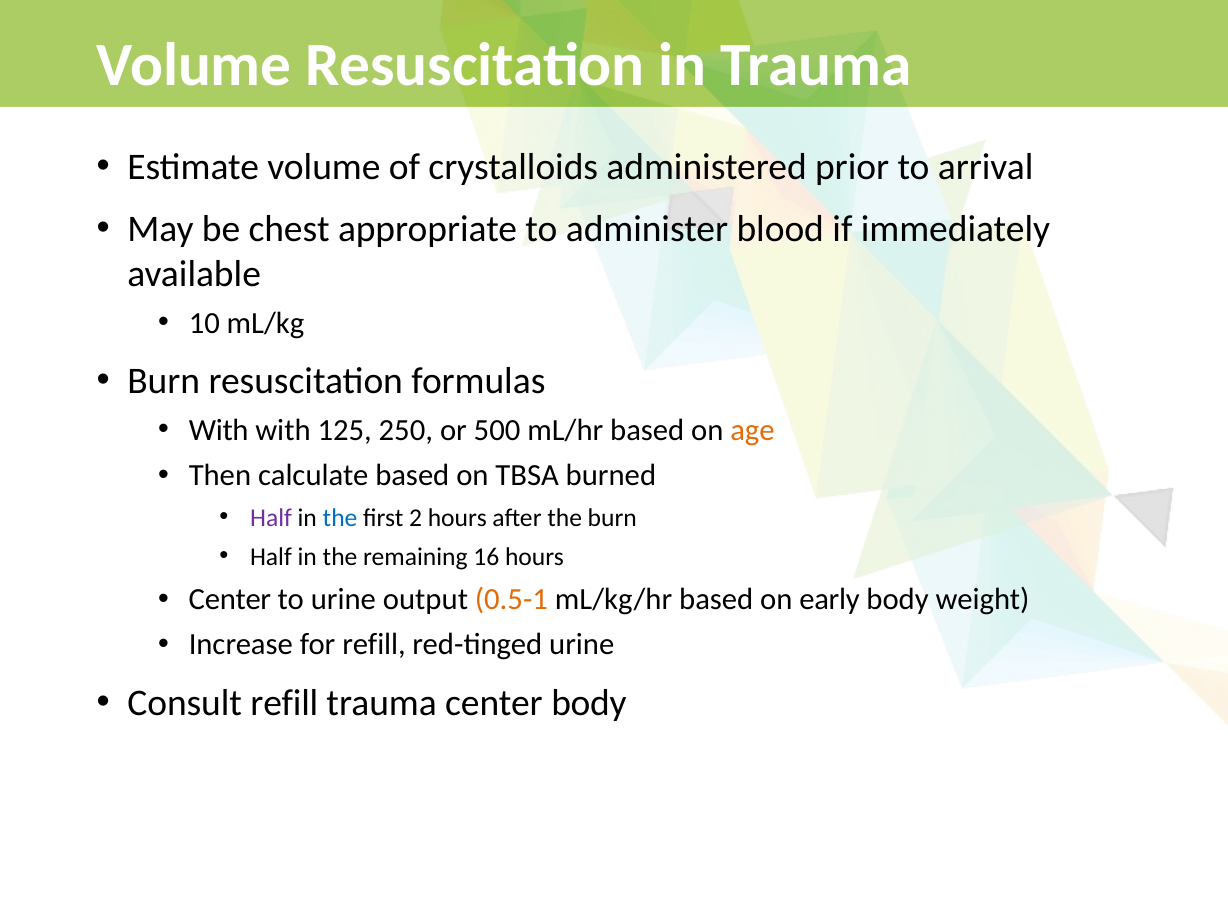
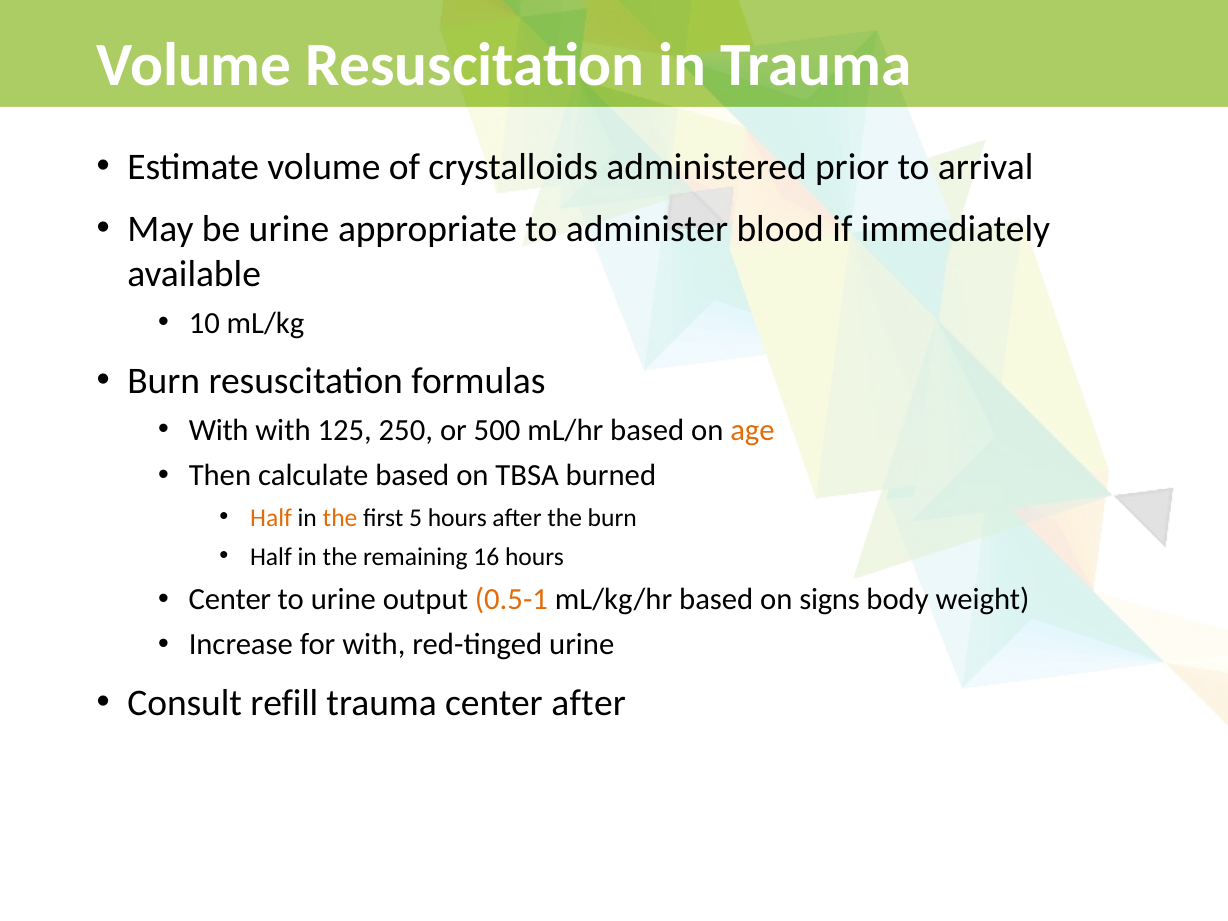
be chest: chest -> urine
Half at (271, 518) colour: purple -> orange
the at (340, 518) colour: blue -> orange
2: 2 -> 5
early: early -> signs
for refill: refill -> with
center body: body -> after
